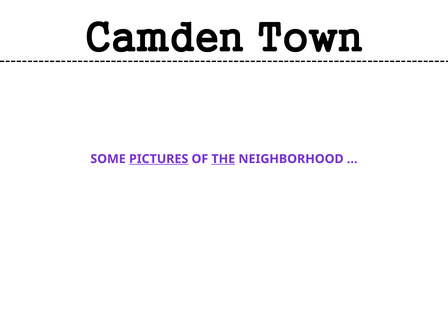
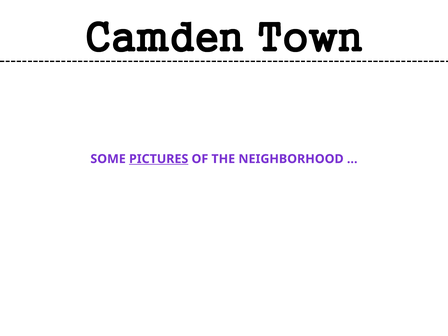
THE underline: present -> none
